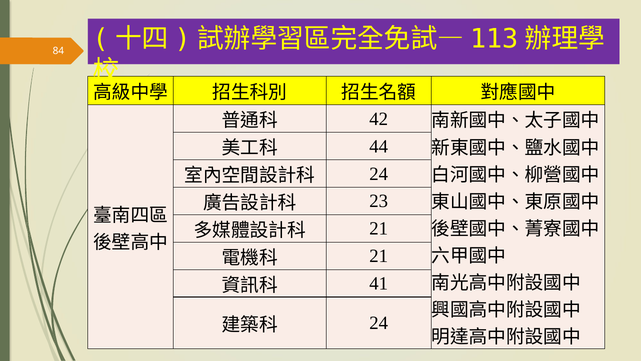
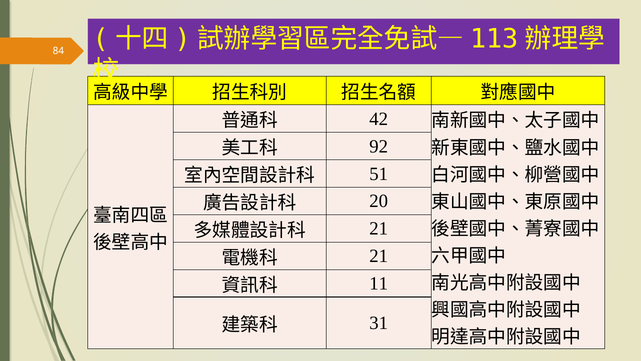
44: 44 -> 92
24 at (379, 174): 24 -> 51
23: 23 -> 20
41: 41 -> 11
24 at (379, 323): 24 -> 31
